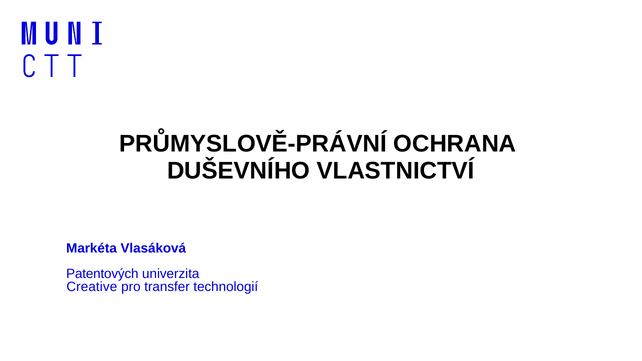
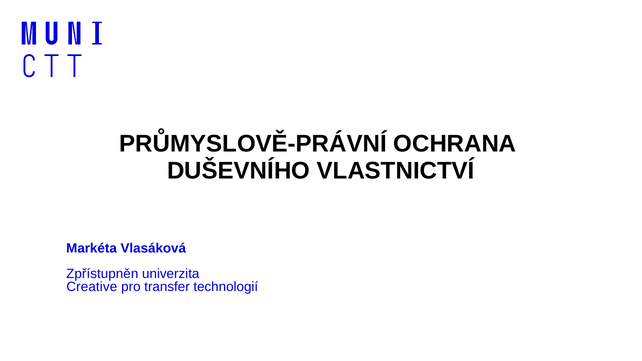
Patentových: Patentových -> Zpřístupněn
